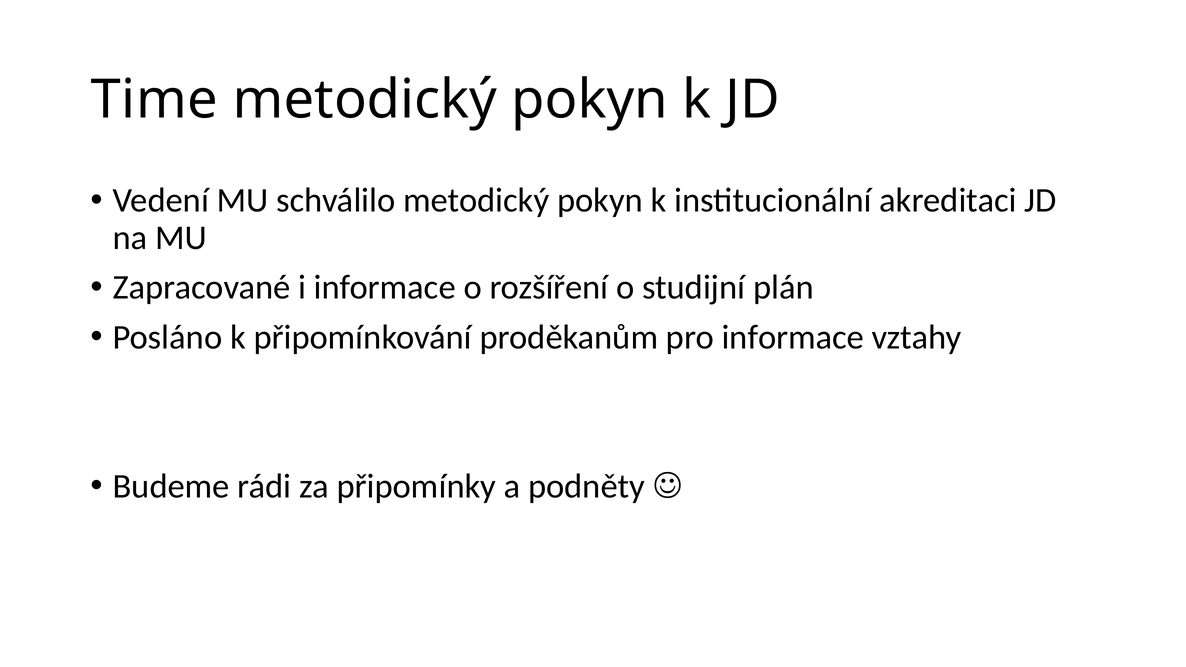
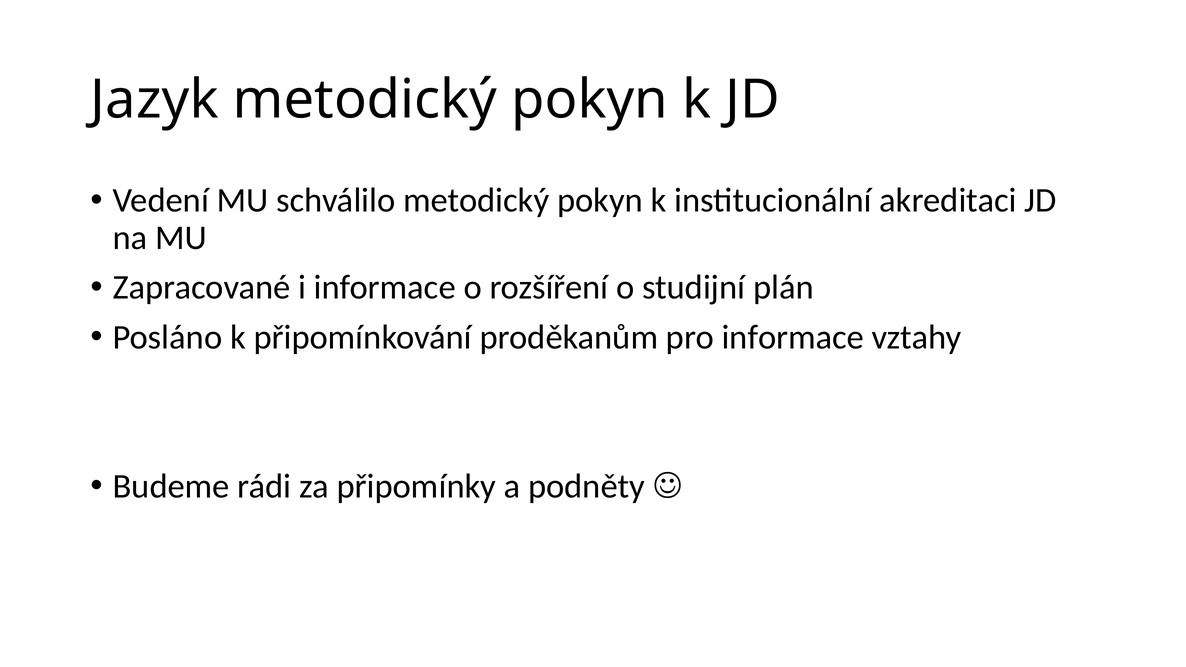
Time: Time -> Jazyk
